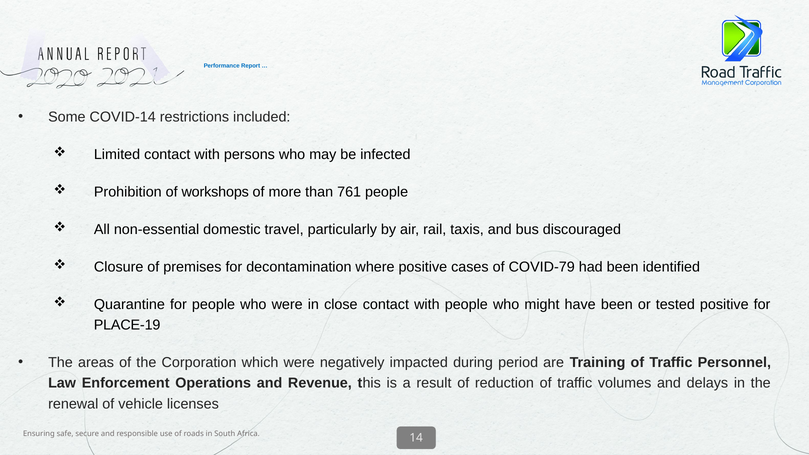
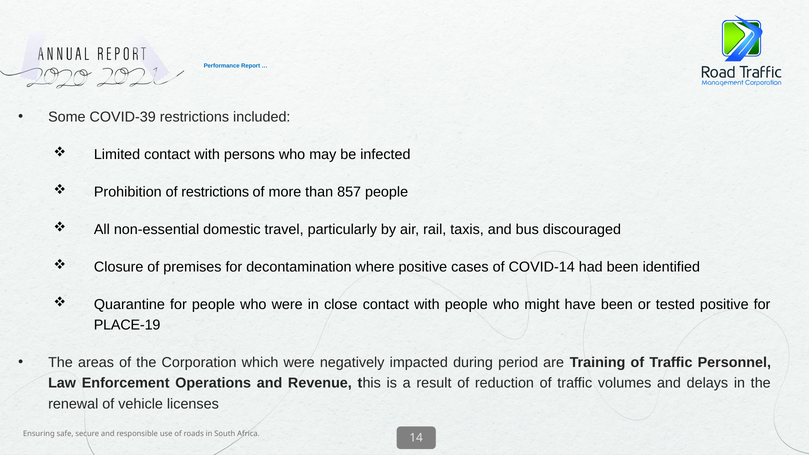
COVID-14: COVID-14 -> COVID-39
of workshops: workshops -> restrictions
761: 761 -> 857
COVID-79: COVID-79 -> COVID-14
